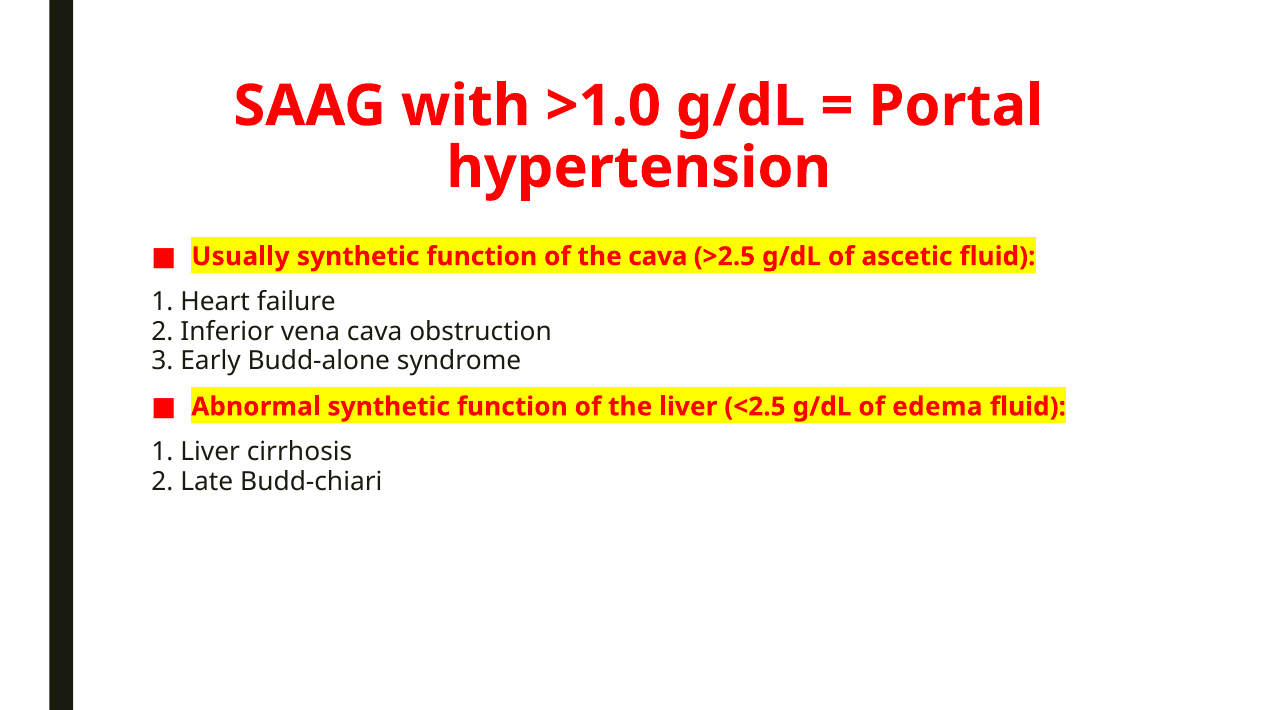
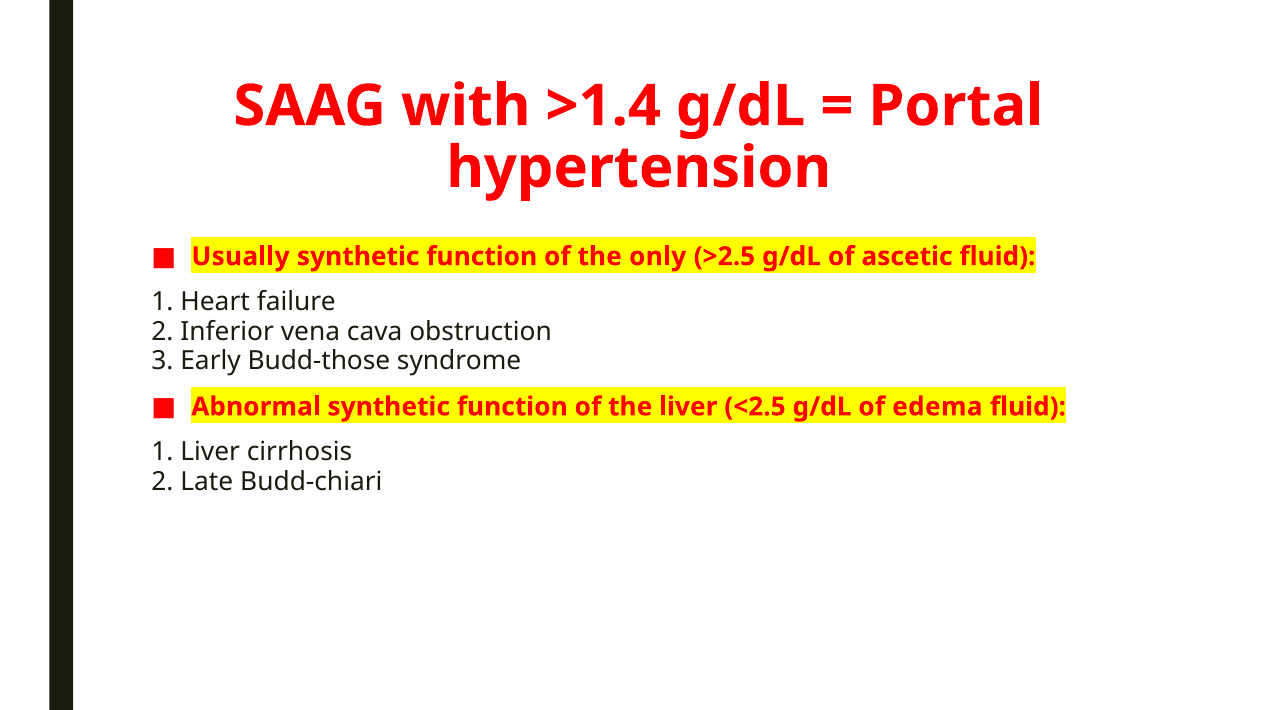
>1.0: >1.0 -> >1.4
the cava: cava -> only
Budd-alone: Budd-alone -> Budd-those
